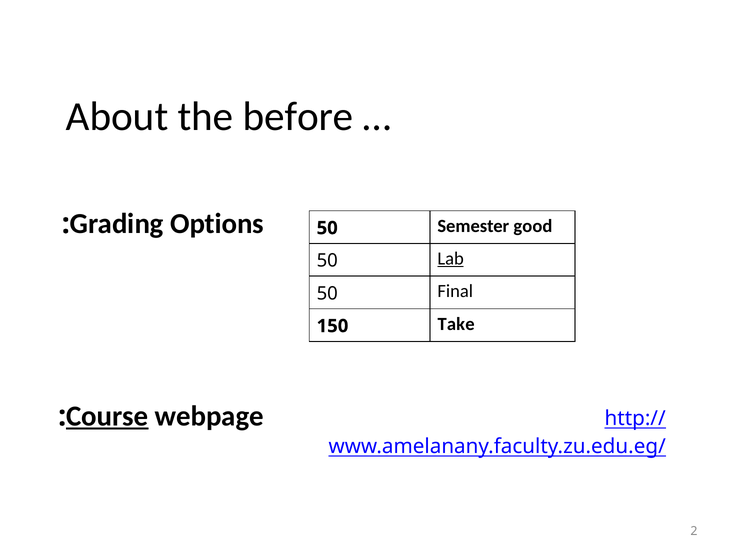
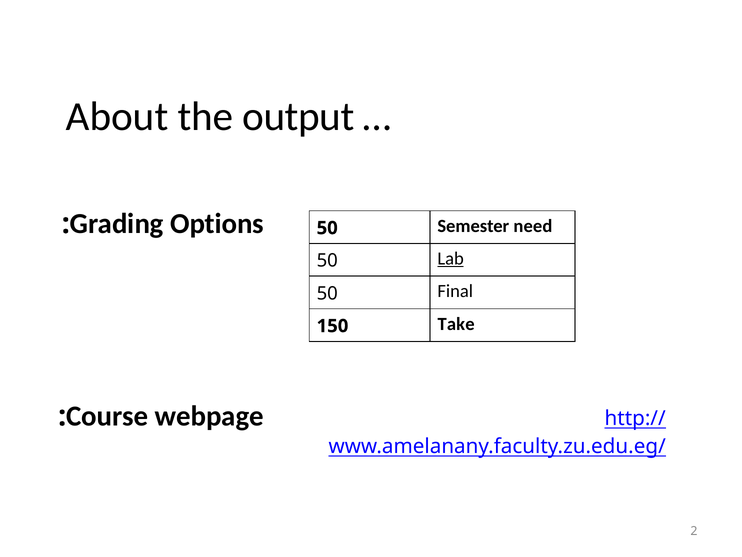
before: before -> output
good: good -> need
Course underline: present -> none
